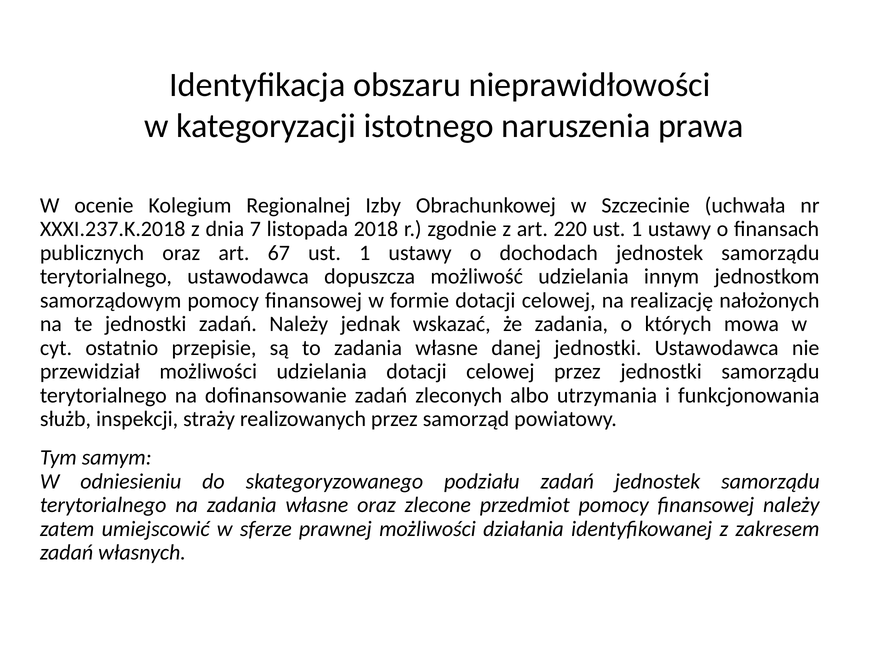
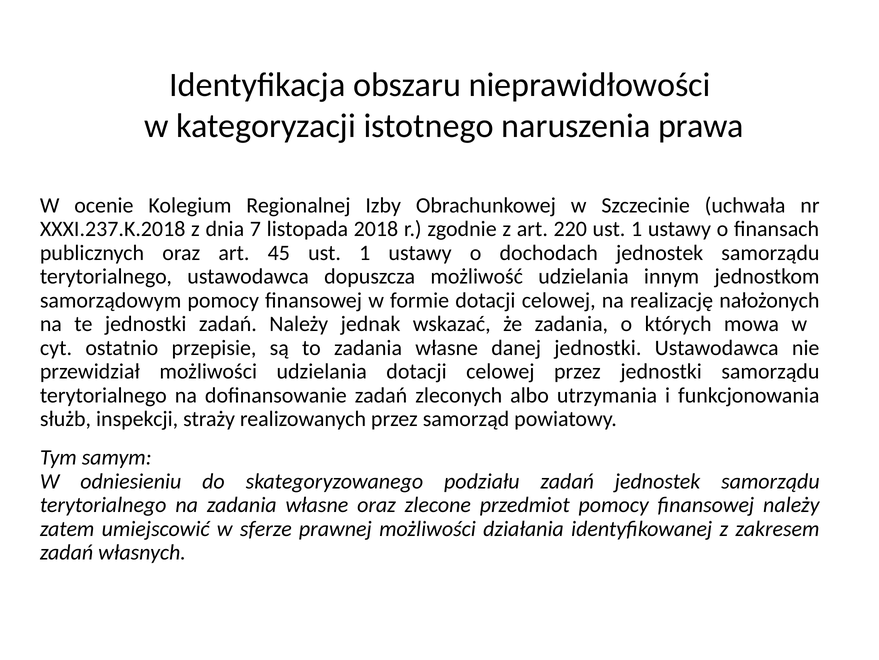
67: 67 -> 45
